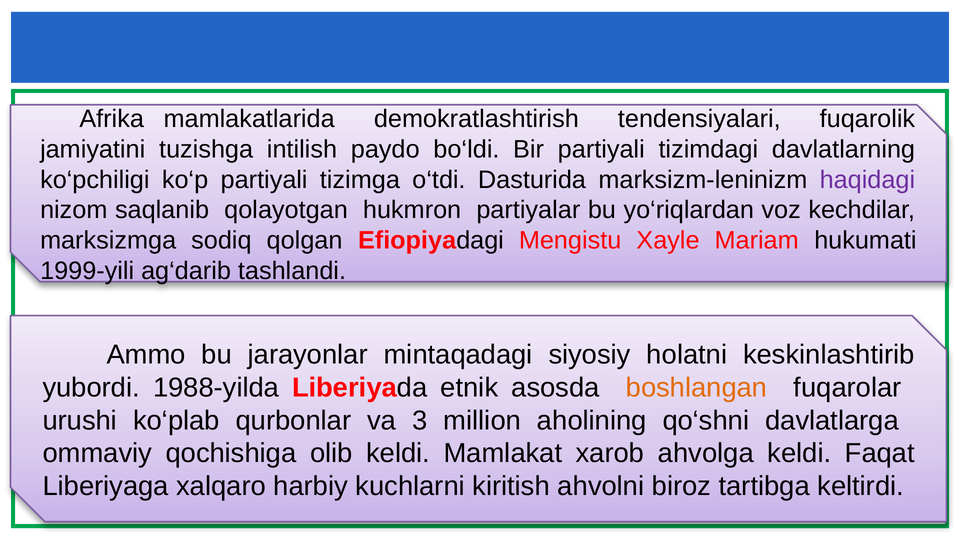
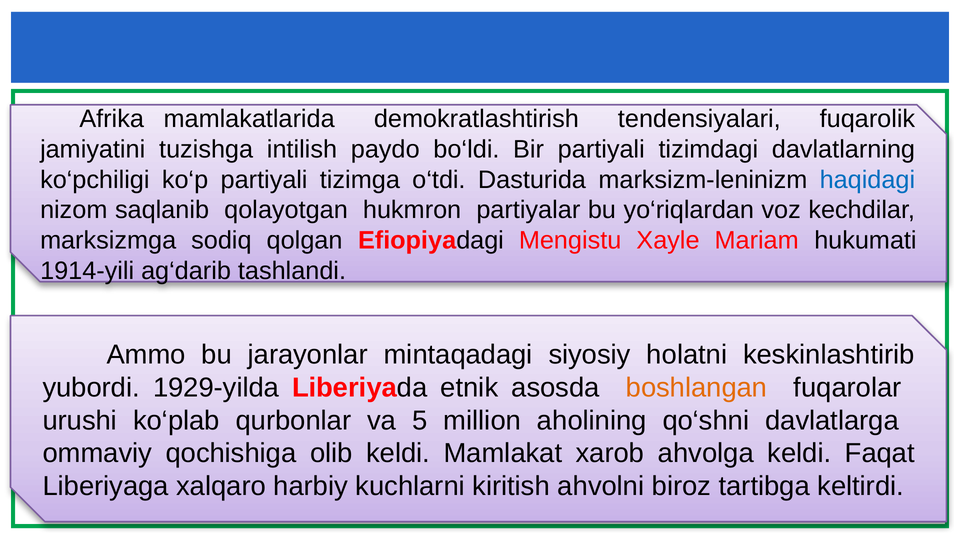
haqidagi colour: purple -> blue
1999-yili: 1999-yili -> 1914-yili
1988-yilda: 1988-yilda -> 1929-yilda
3: 3 -> 5
